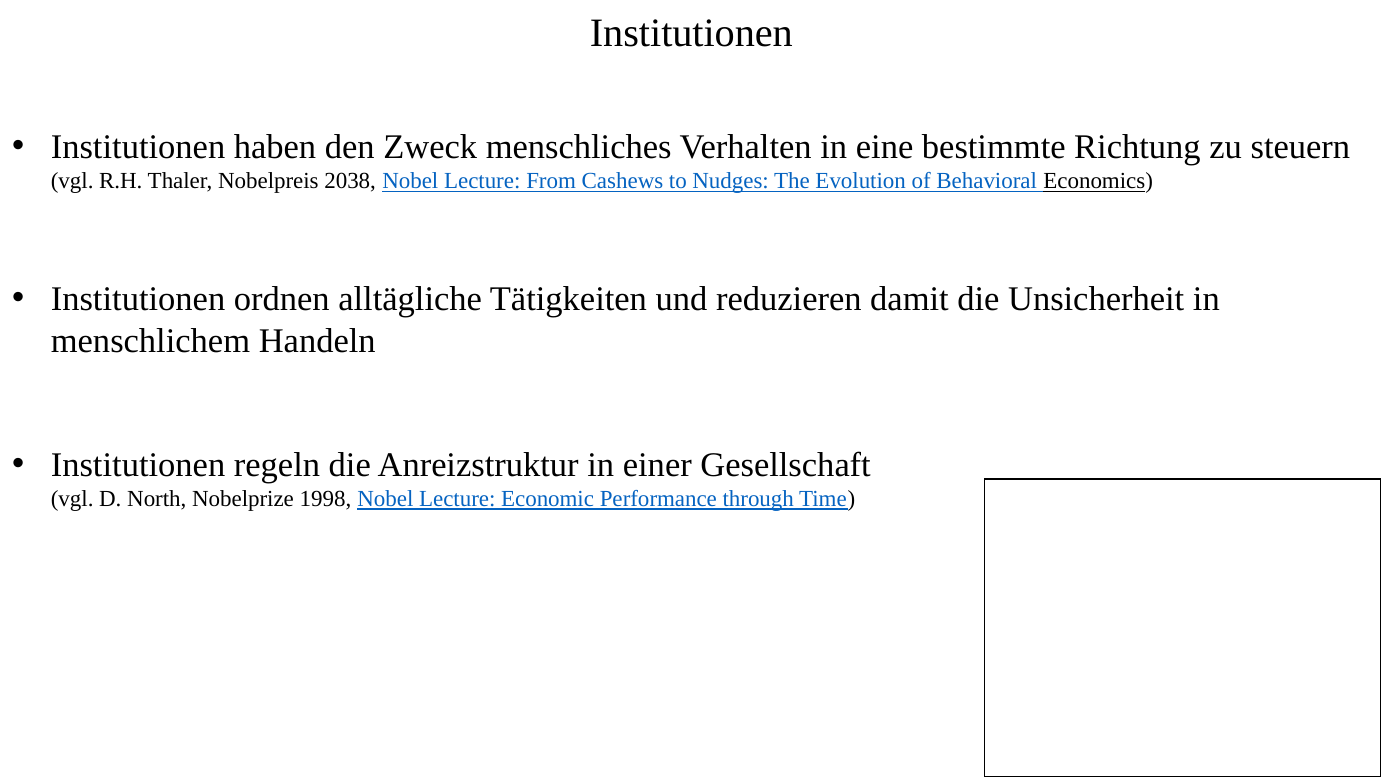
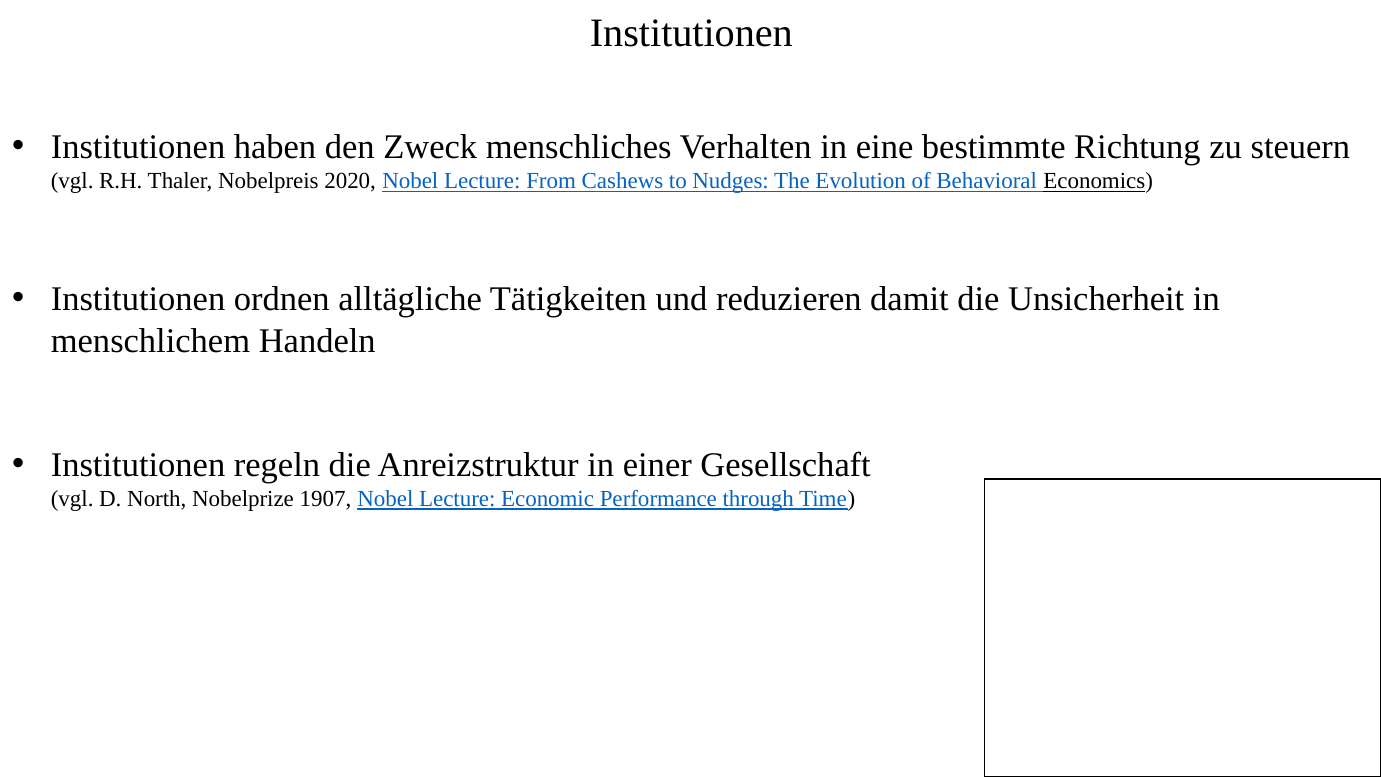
2038: 2038 -> 2020
1998: 1998 -> 1907
